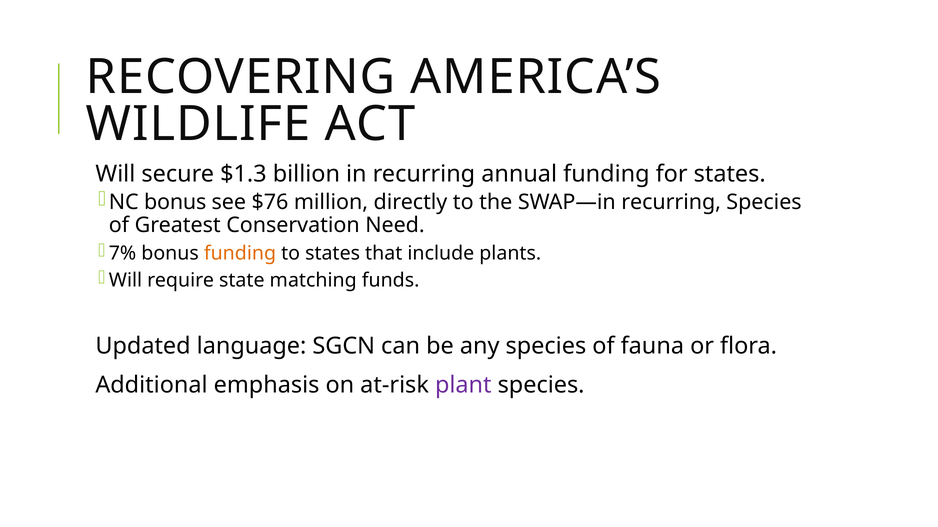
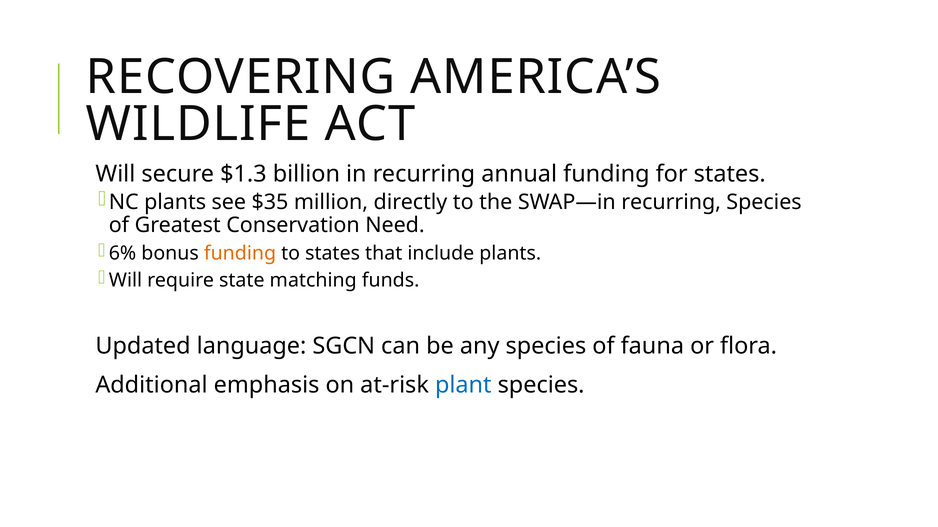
NC bonus: bonus -> plants
$76: $76 -> $35
7%: 7% -> 6%
plant colour: purple -> blue
